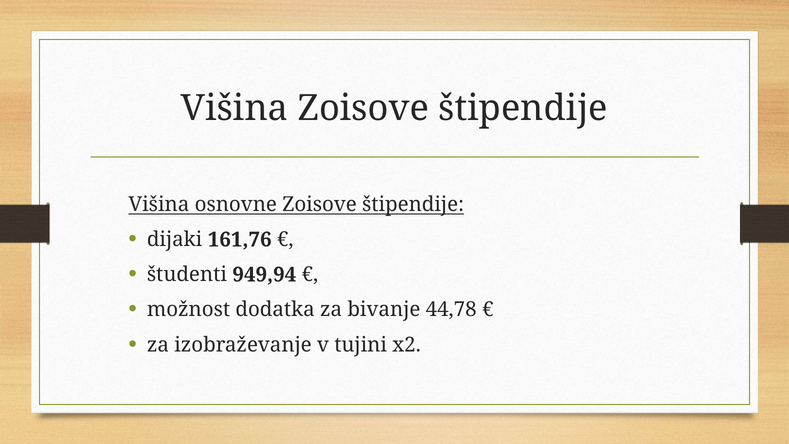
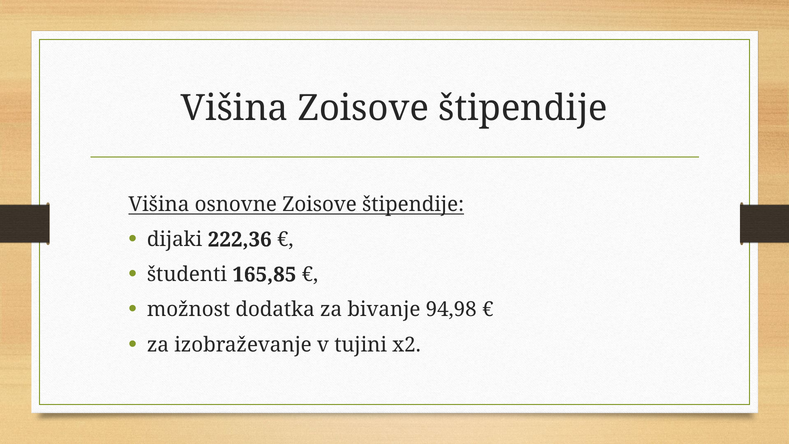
161,76: 161,76 -> 222,36
949,94: 949,94 -> 165,85
44,78: 44,78 -> 94,98
